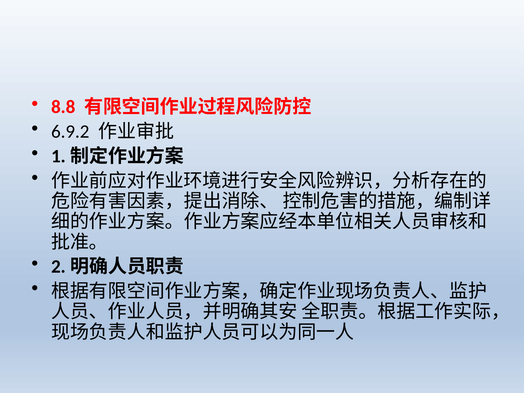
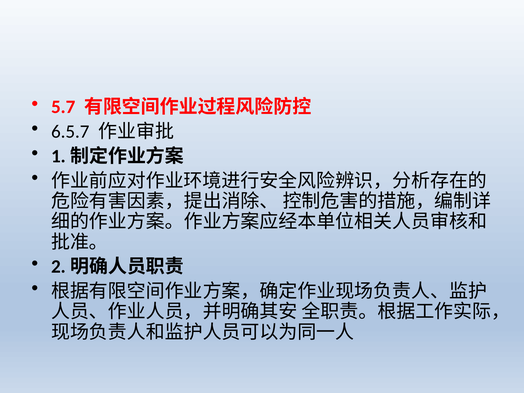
8.8: 8.8 -> 5.7
6.9.2: 6.9.2 -> 6.5.7
